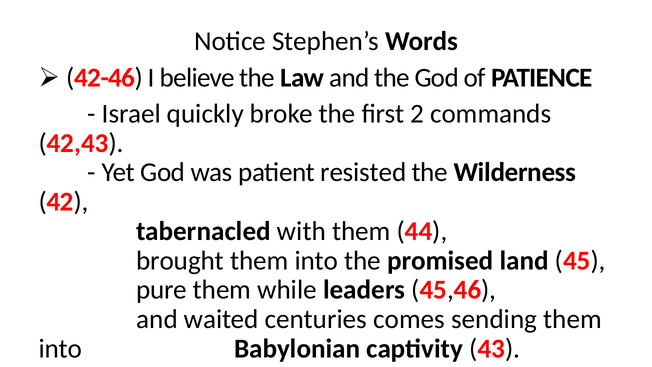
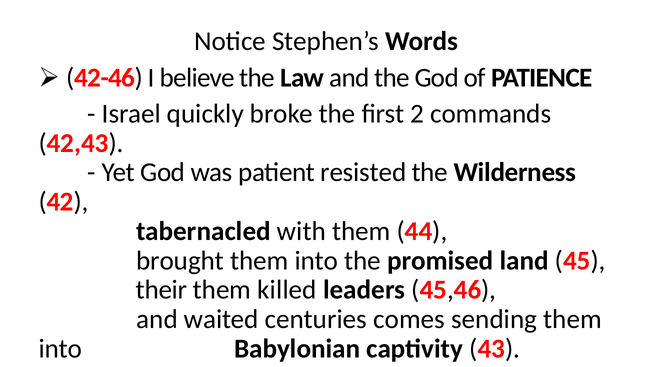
pure: pure -> their
while: while -> killed
